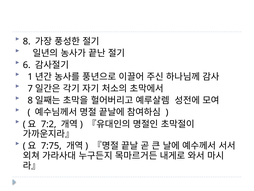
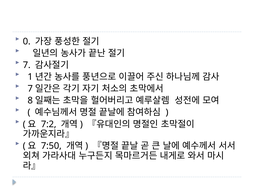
8 at (27, 41): 8 -> 0
6 at (27, 65): 6 -> 7
7:75: 7:75 -> 7:50
